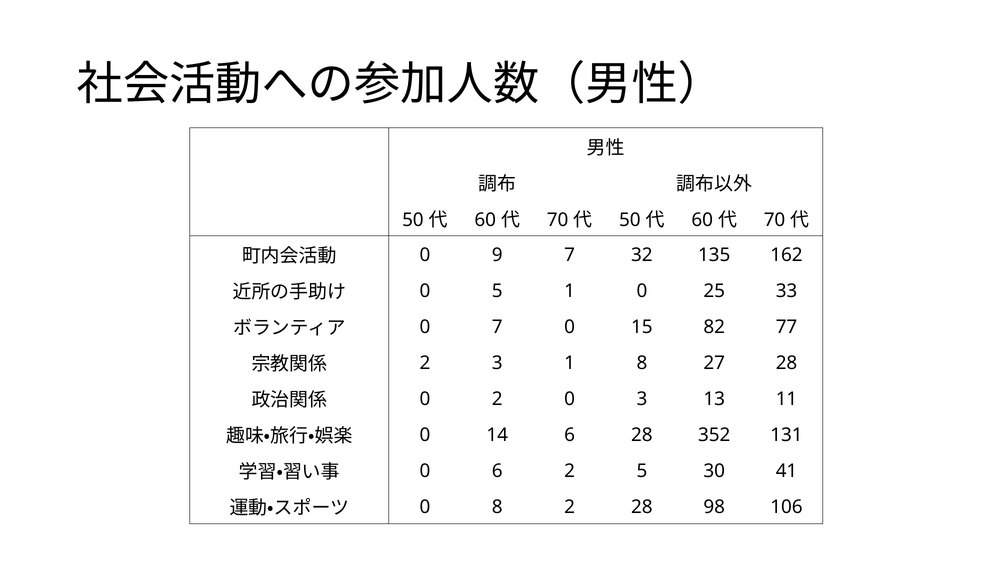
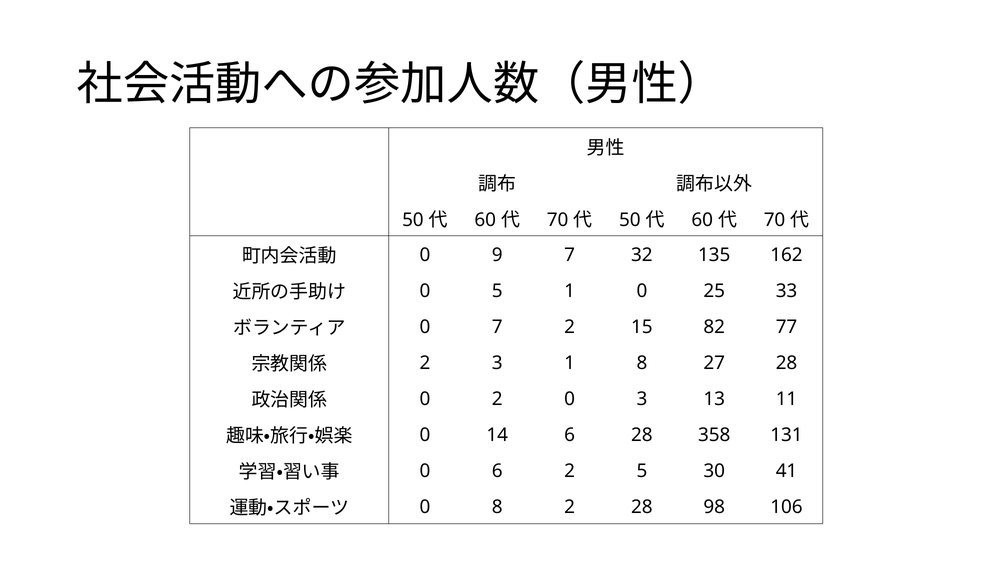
7 0: 0 -> 2
352: 352 -> 358
